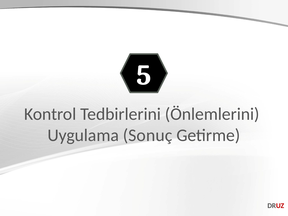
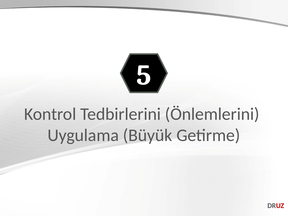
Sonuç: Sonuç -> Büyük
